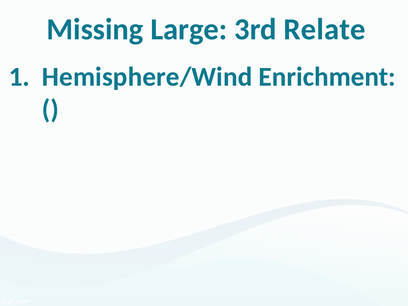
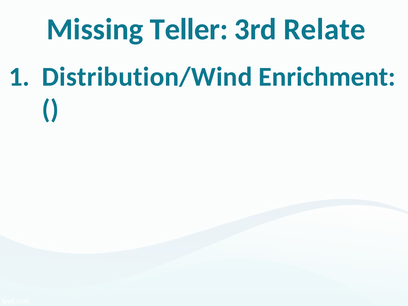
Large: Large -> Teller
Hemisphere/Wind: Hemisphere/Wind -> Distribution/Wind
